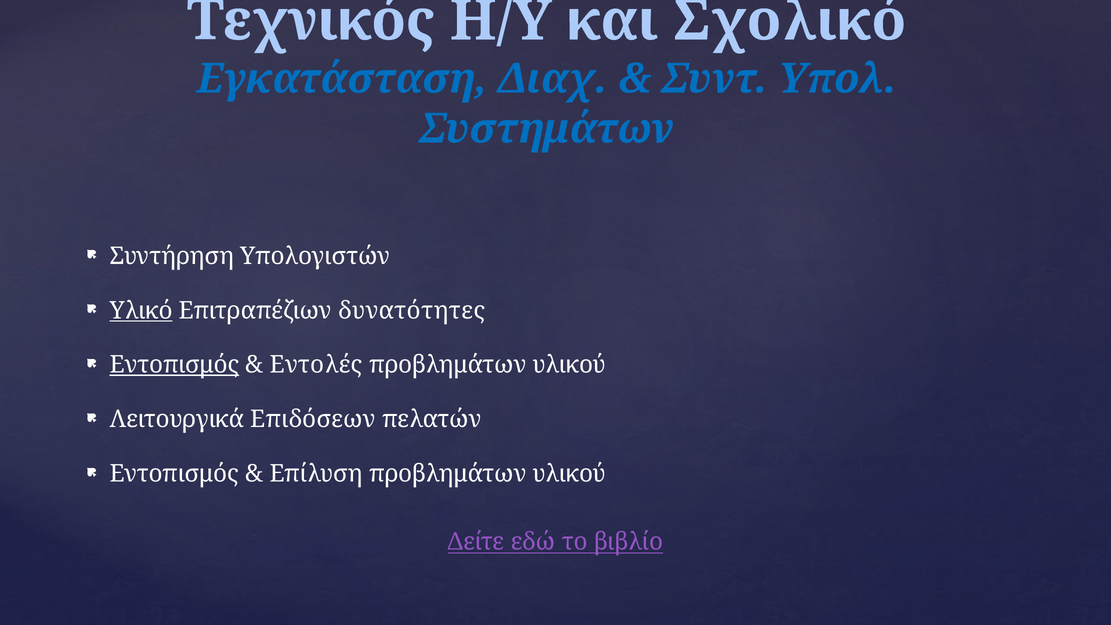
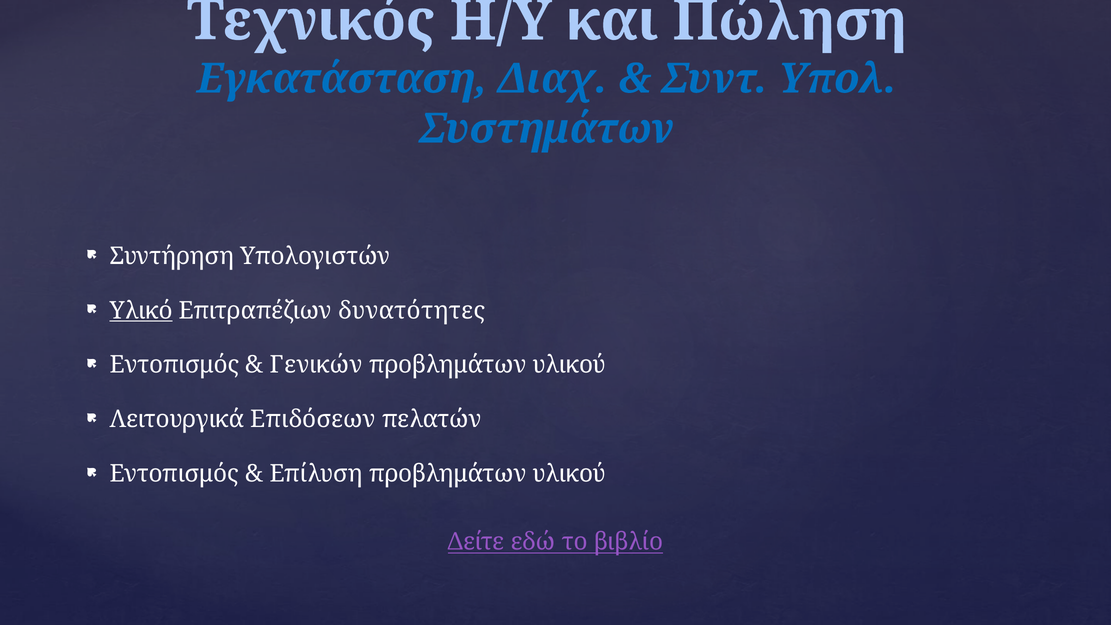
Σχολικό: Σχολικό -> Πώληση
Εντοπισμός at (175, 365) underline: present -> none
Εντολές: Εντολές -> Γενικών
